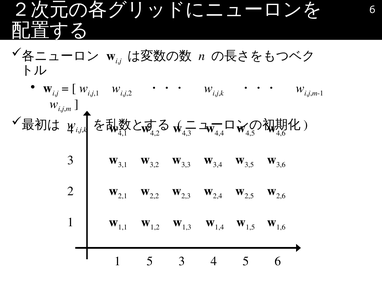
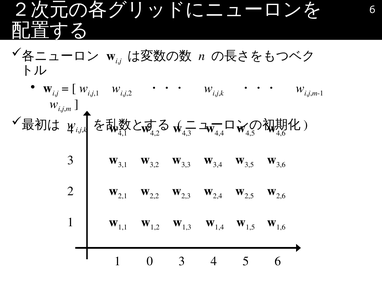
1 5: 5 -> 0
